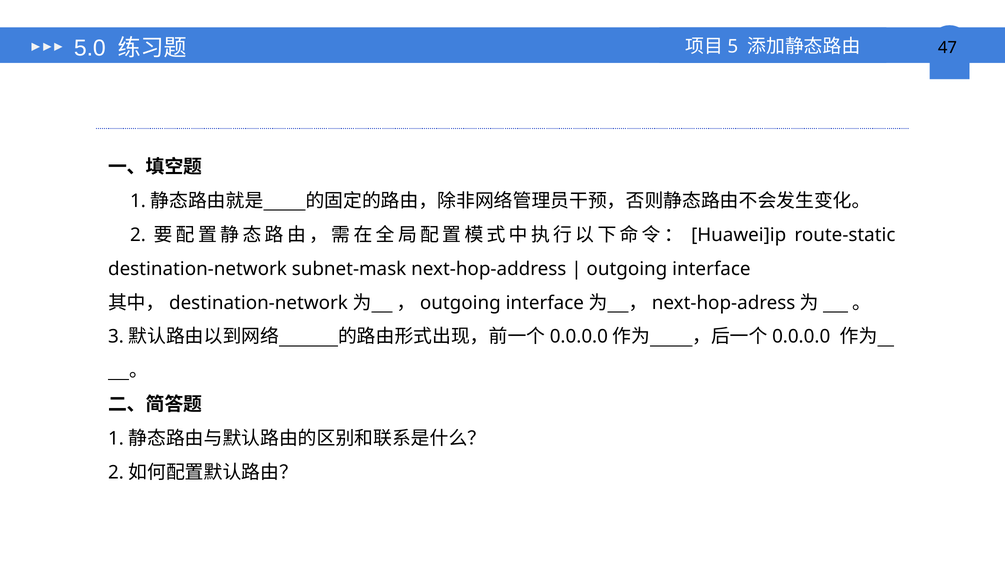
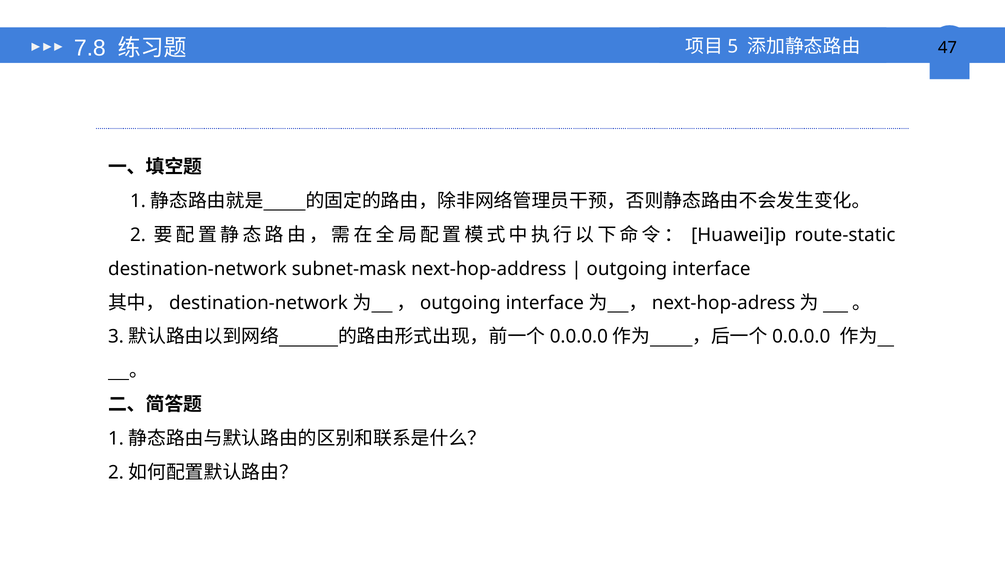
5.0: 5.0 -> 7.8
